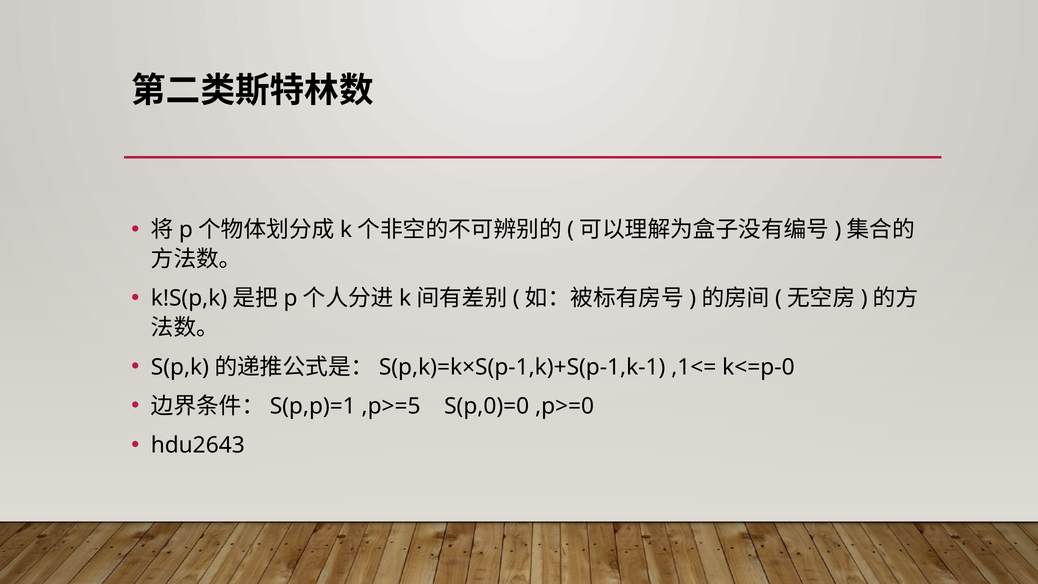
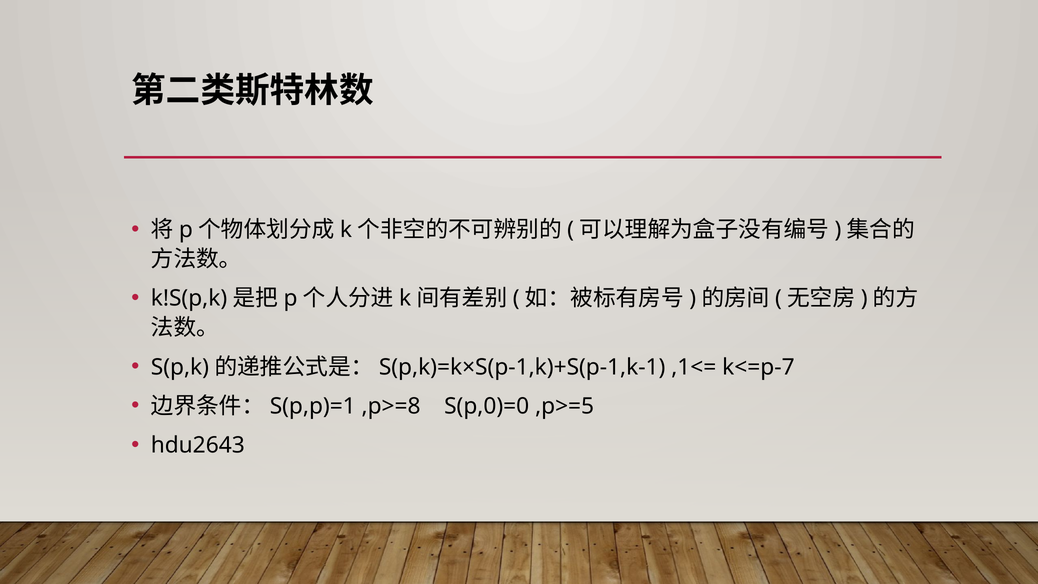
k<=p-0: k<=p-0 -> k<=p-7
,p>=5: ,p>=5 -> ,p>=8
,p>=0: ,p>=0 -> ,p>=5
